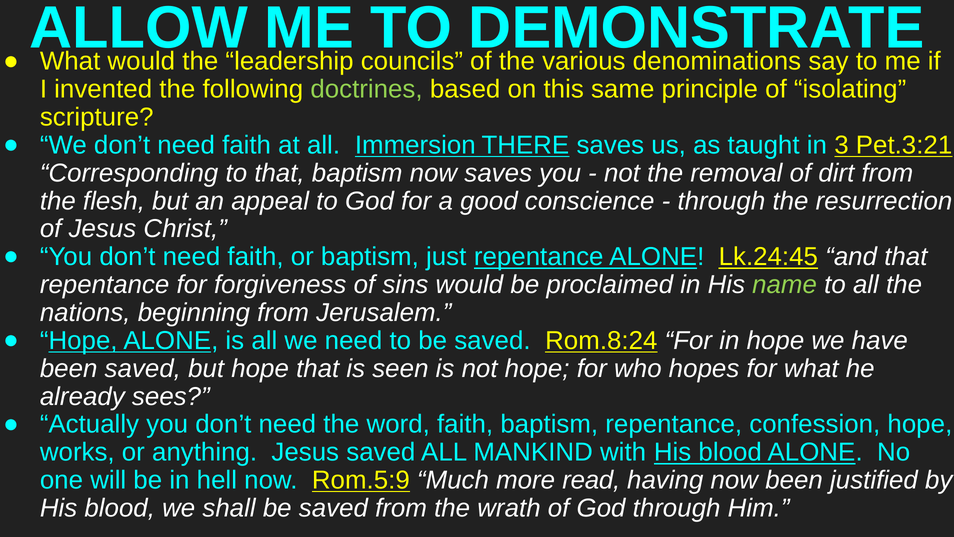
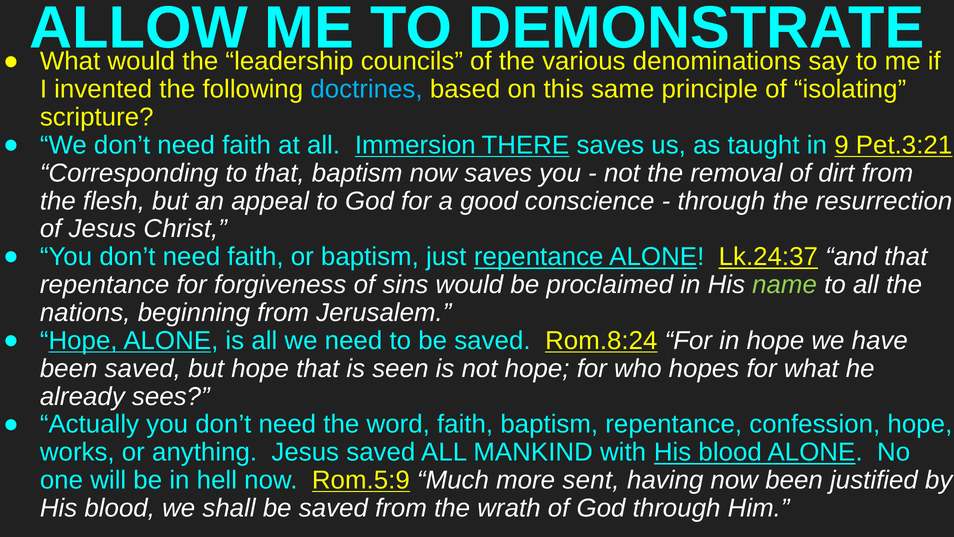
doctrines colour: light green -> light blue
3: 3 -> 9
Lk.24:45: Lk.24:45 -> Lk.24:37
read: read -> sent
